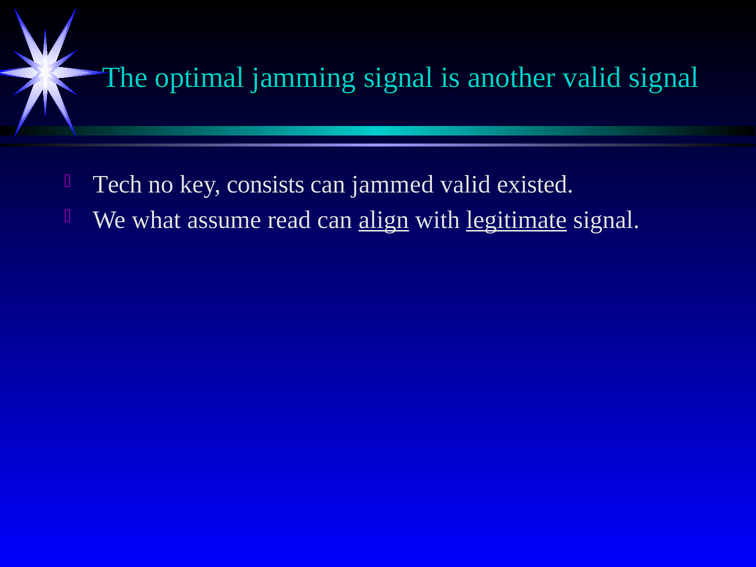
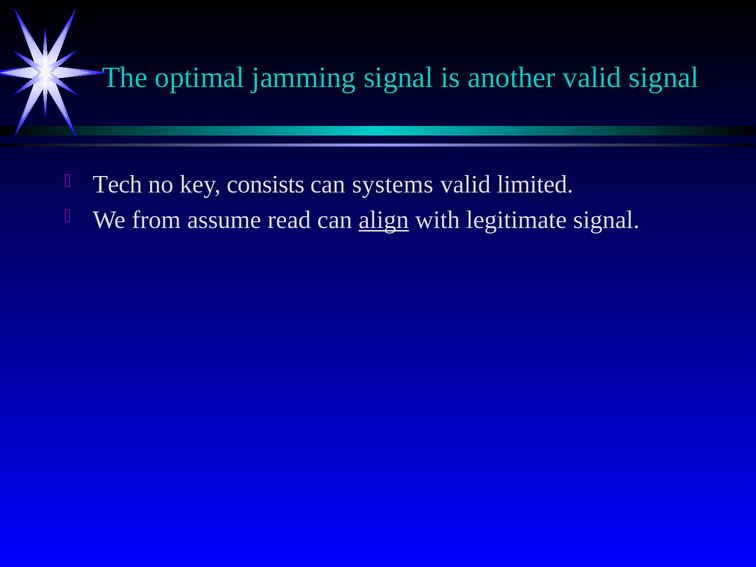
jammed: jammed -> systems
existed: existed -> limited
what: what -> from
legitimate underline: present -> none
